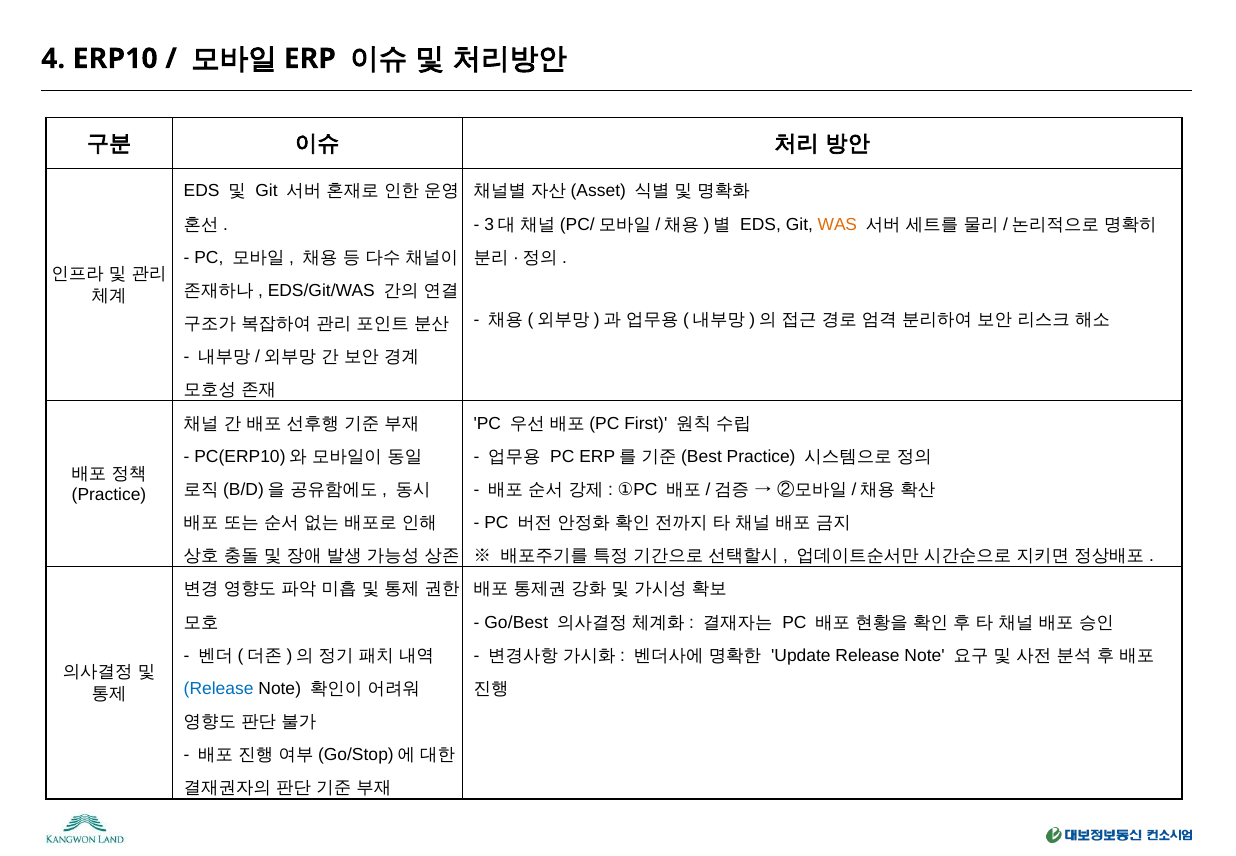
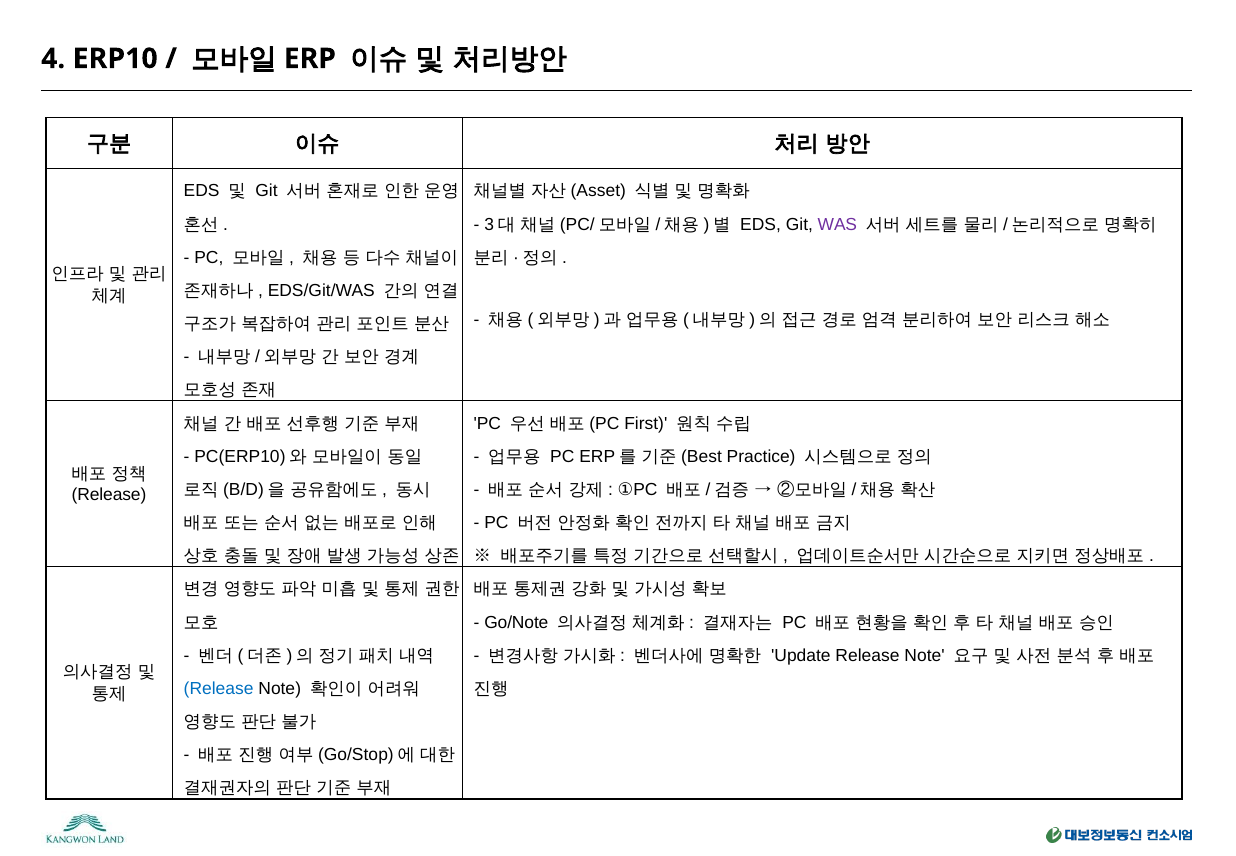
WAS colour: orange -> purple
Practice at (109, 495): Practice -> Release
Go/Best: Go/Best -> Go/Note
